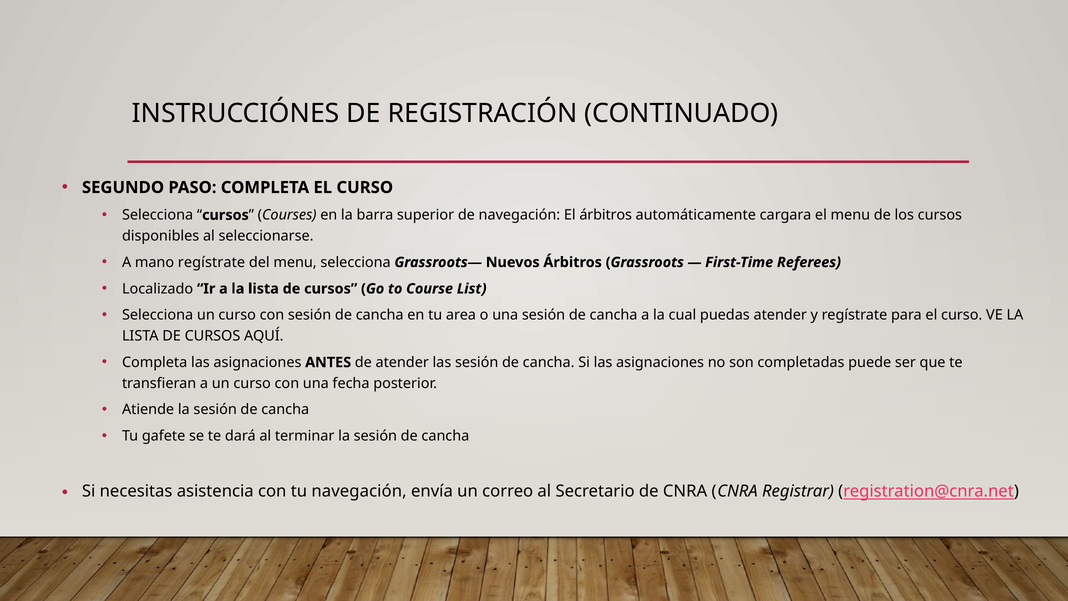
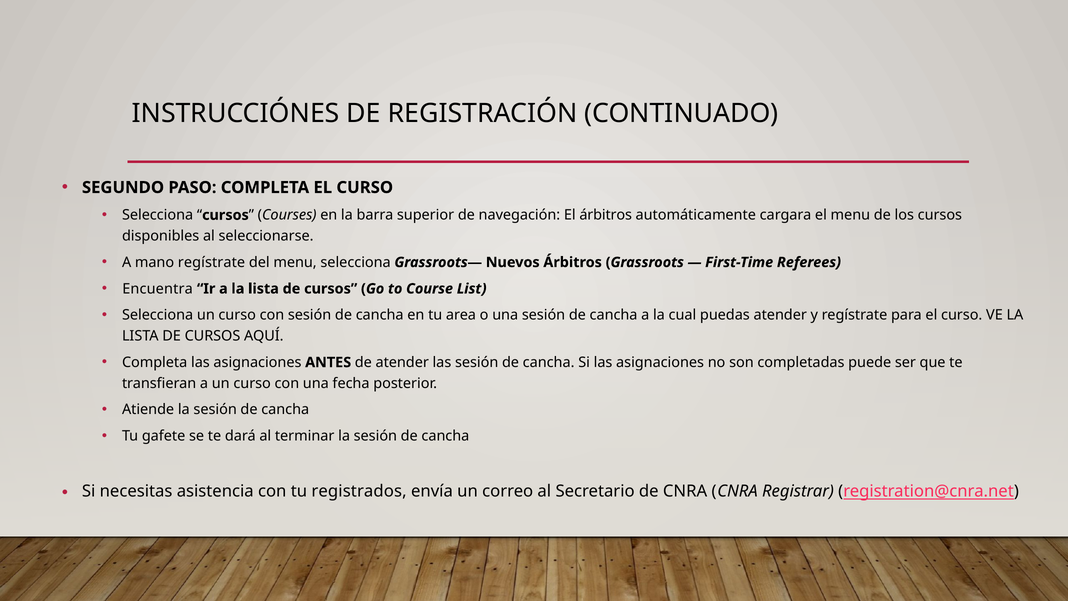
Localizado: Localizado -> Encuentra
tu navegación: navegación -> registrados
